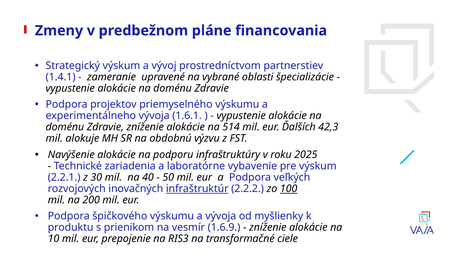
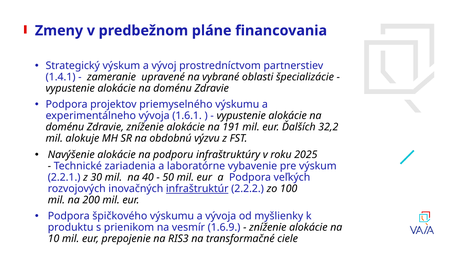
514: 514 -> 191
42,3: 42,3 -> 32,2
100 underline: present -> none
